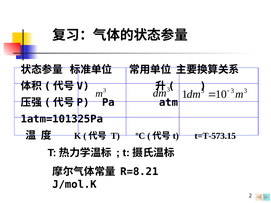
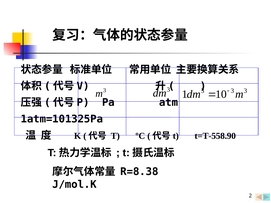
t=T-573.15: t=T-573.15 -> t=T-558.90
R=8.21: R=8.21 -> R=8.38
